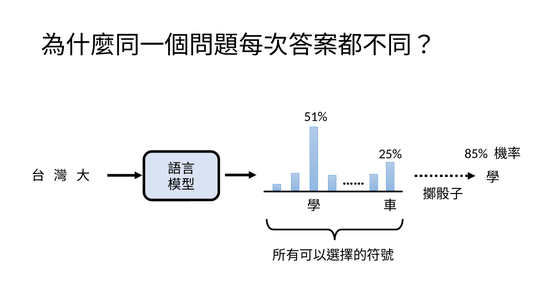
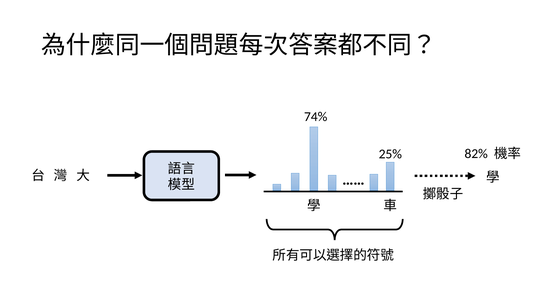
51%: 51% -> 74%
85%: 85% -> 82%
